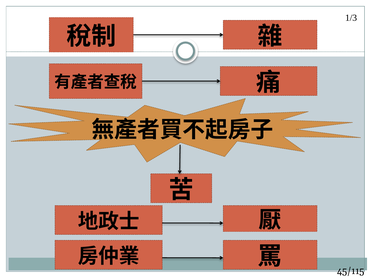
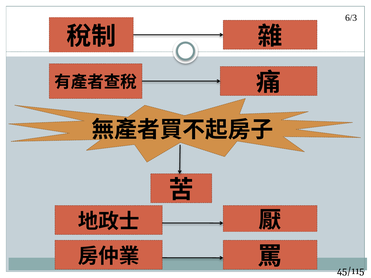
1/3: 1/3 -> 6/3
